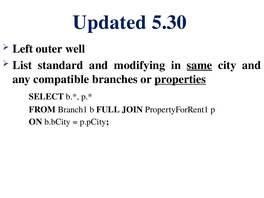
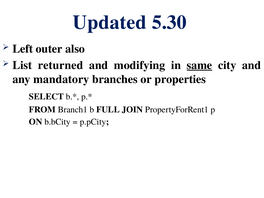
well: well -> also
standard: standard -> returned
compatible: compatible -> mandatory
properties underline: present -> none
